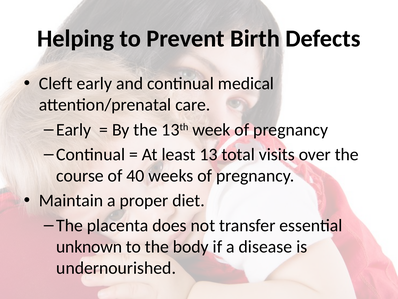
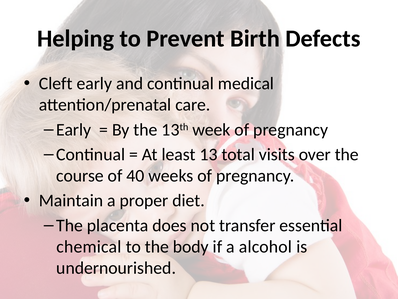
unknown: unknown -> chemical
disease: disease -> alcohol
